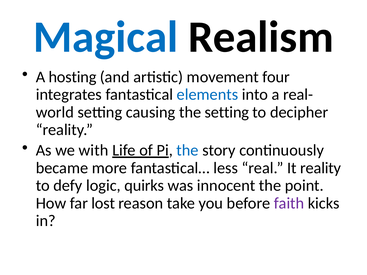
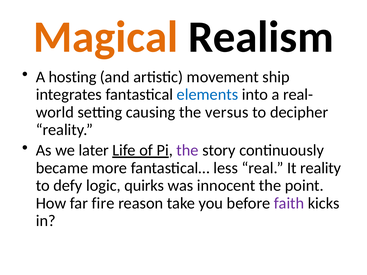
Magical colour: blue -> orange
four: four -> ship
the setting: setting -> versus
with: with -> later
the at (188, 150) colour: blue -> purple
lost: lost -> fire
